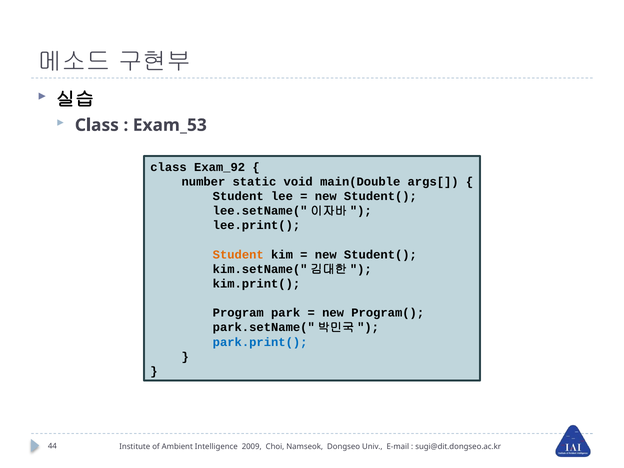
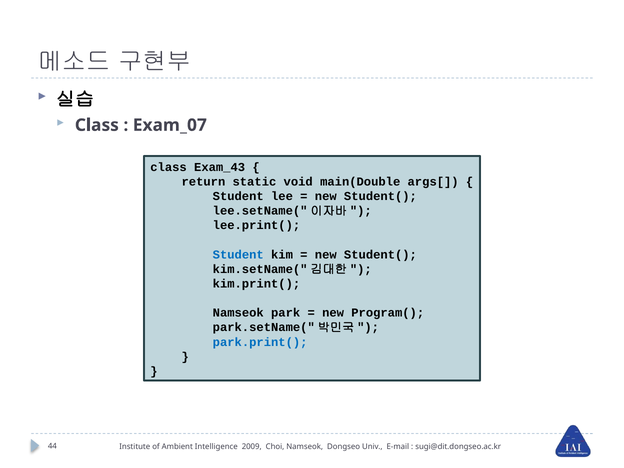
Exam_53: Exam_53 -> Exam_07
Exam_92: Exam_92 -> Exam_43
number: number -> return
Student at (238, 255) colour: orange -> blue
Program at (238, 313): Program -> Namseok
